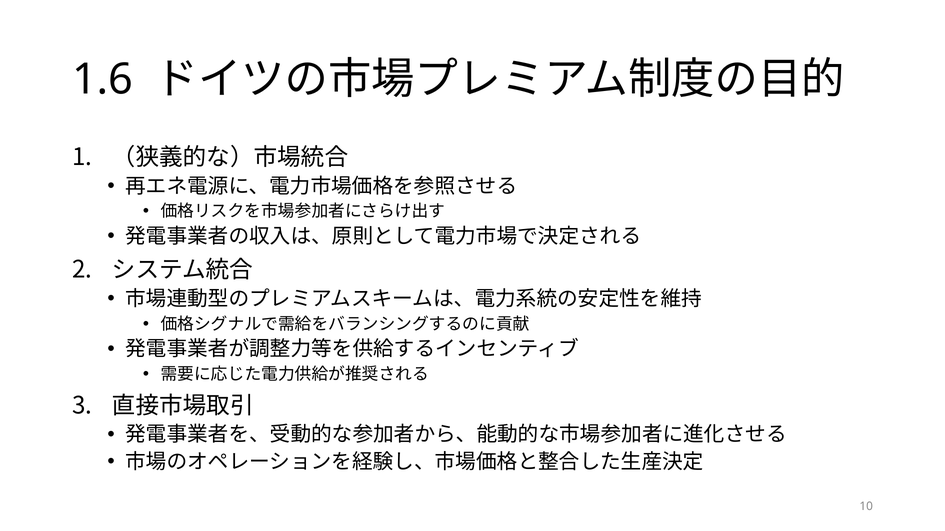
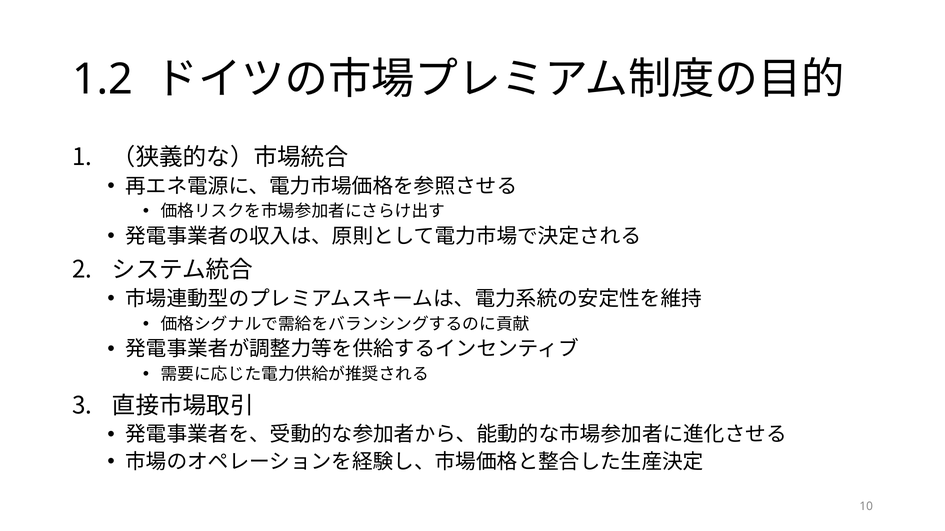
1.6: 1.6 -> 1.2
